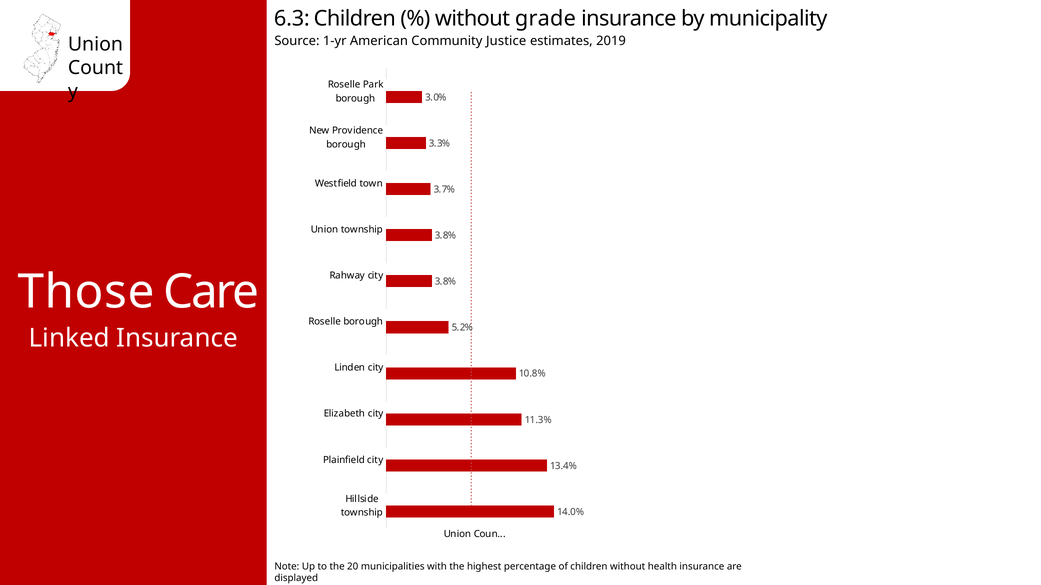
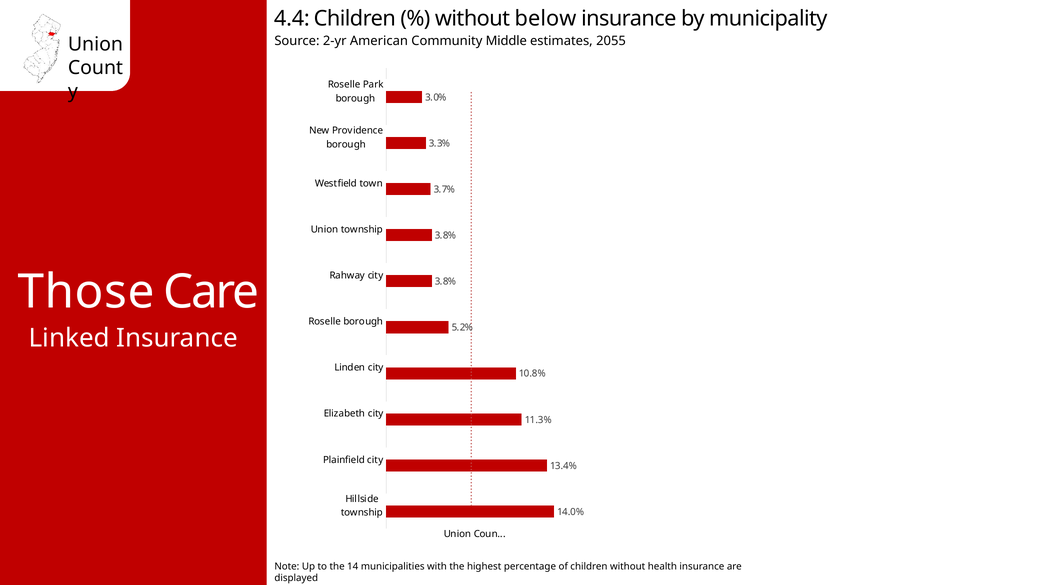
6.3: 6.3 -> 4.4
grade: grade -> below
1-yr: 1-yr -> 2-yr
Justice: Justice -> Middle
2019: 2019 -> 2055
20: 20 -> 14
